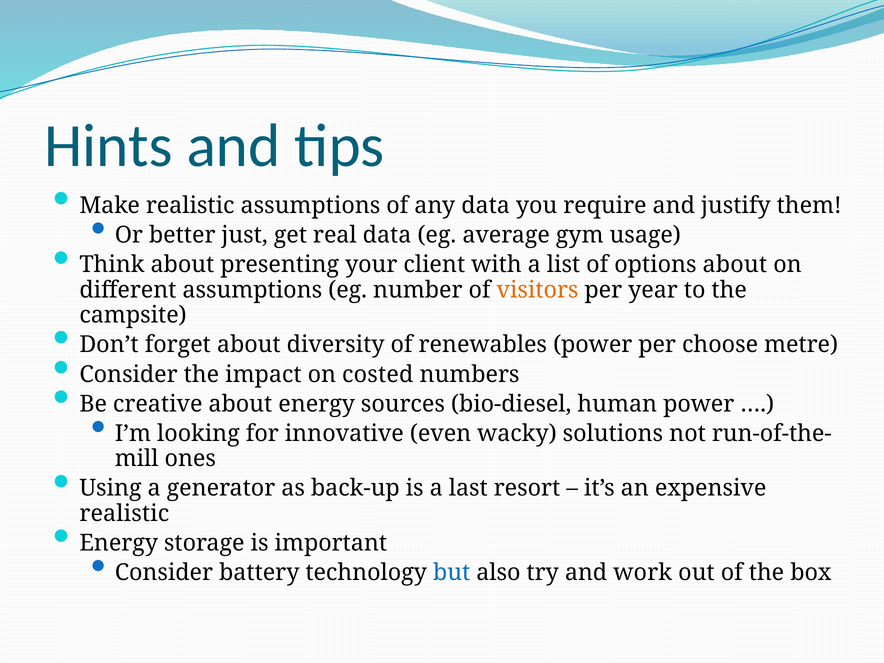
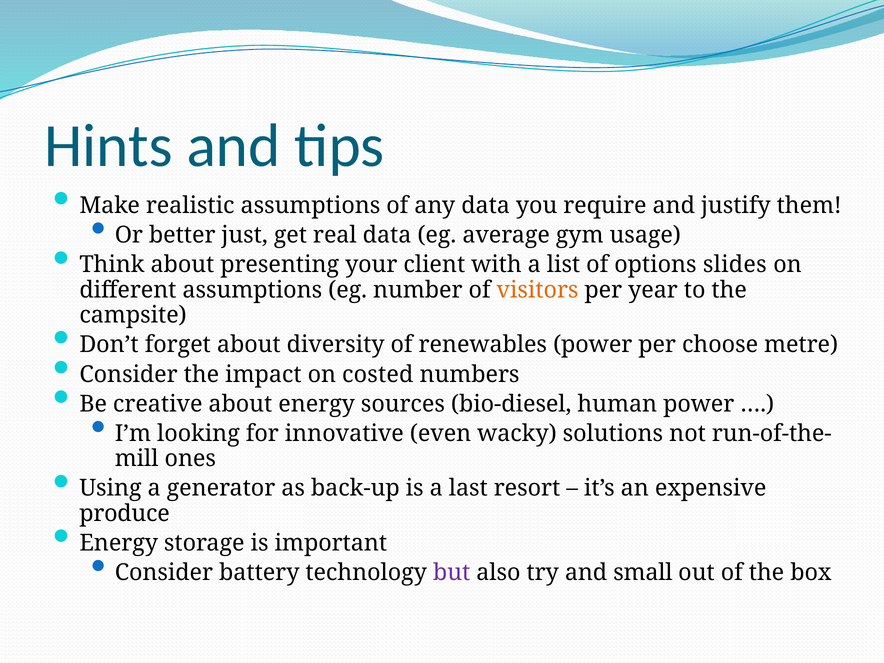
options about: about -> slides
realistic at (124, 513): realistic -> produce
but colour: blue -> purple
work: work -> small
